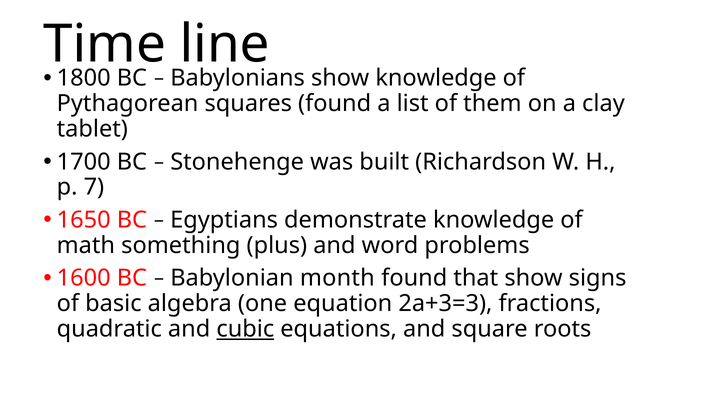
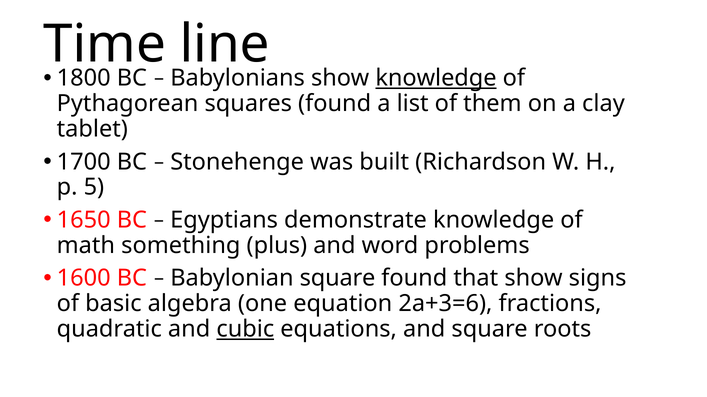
knowledge at (436, 78) underline: none -> present
7: 7 -> 5
Babylonian month: month -> square
2a+3=3: 2a+3=3 -> 2a+3=6
